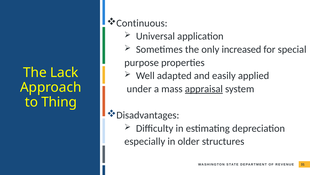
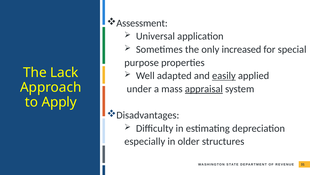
Continuous: Continuous -> Assessment
easily underline: none -> present
Thing: Thing -> Apply
